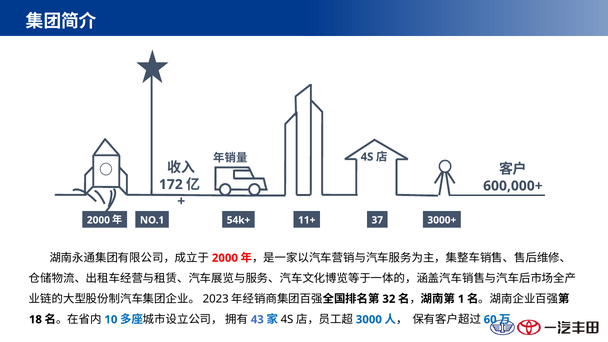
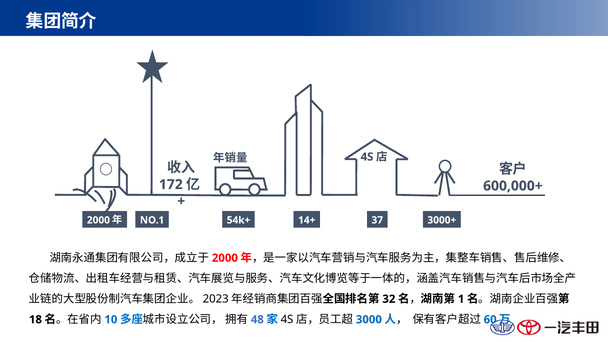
11+: 11+ -> 14+
43: 43 -> 48
